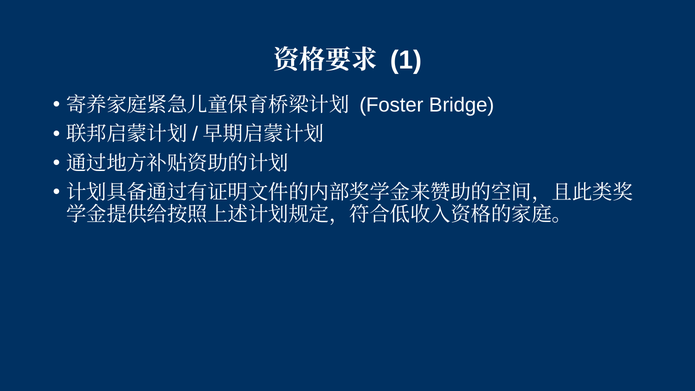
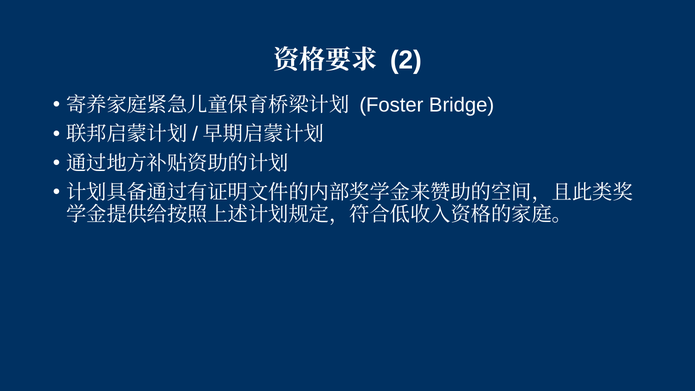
1: 1 -> 2
